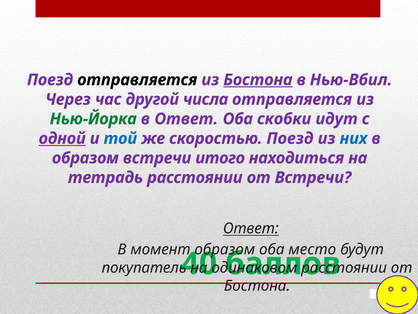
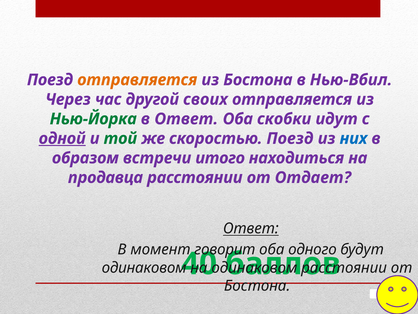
отправляется at (137, 80) colour: black -> orange
Бостона at (258, 80) underline: present -> none
числа: числа -> своих
той colour: blue -> green
тетрадь: тетрадь -> продавца
от Встречи: Встречи -> Отдает
момент образом: образом -> говорит
место: место -> одного
покупатель at (144, 267): покупатель -> одинаковом
